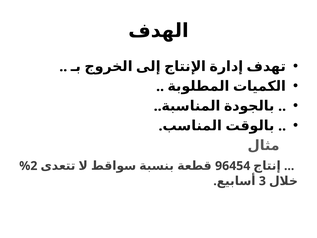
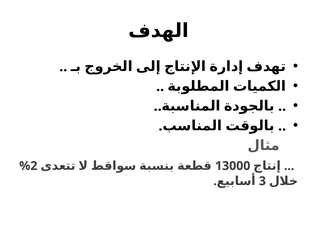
96454: 96454 -> 13000
